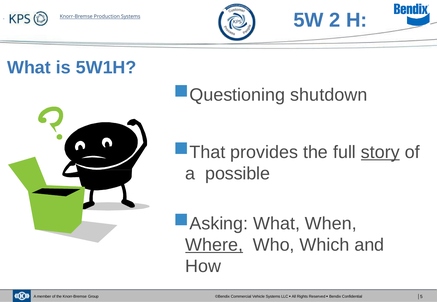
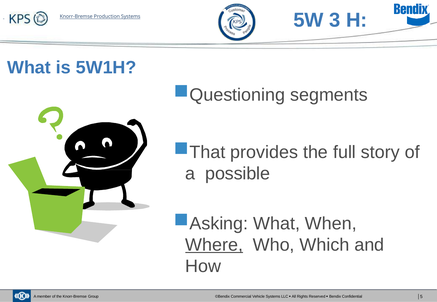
2: 2 -> 3
shutdown: shutdown -> segments
story underline: present -> none
